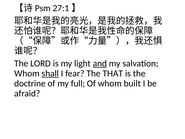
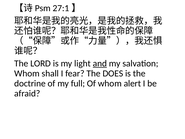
shall underline: present -> none
THAT: THAT -> DOES
built: built -> alert
